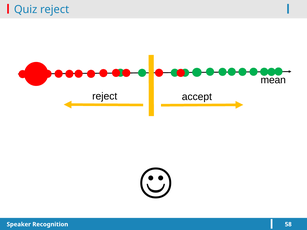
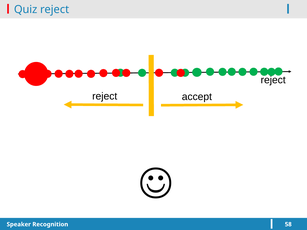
mean at (273, 80): mean -> reject
